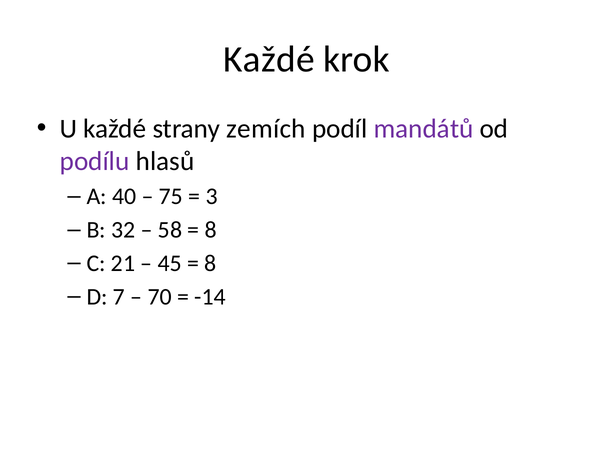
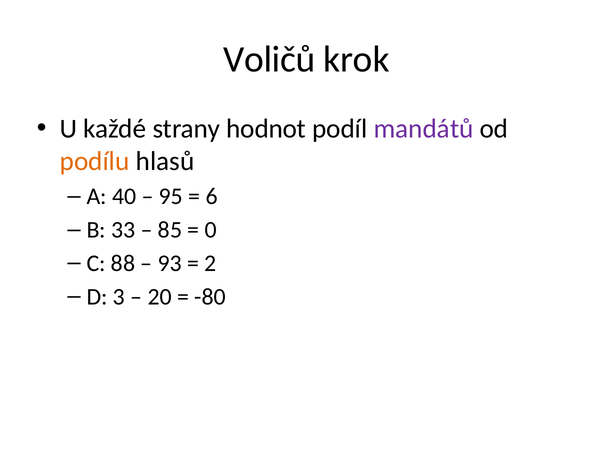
Každé at (269, 59): Každé -> Voličů
zemích: zemích -> hodnot
podílu colour: purple -> orange
75: 75 -> 95
3: 3 -> 6
32: 32 -> 33
58: 58 -> 85
8 at (211, 230): 8 -> 0
21: 21 -> 88
45: 45 -> 93
8 at (210, 263): 8 -> 2
7: 7 -> 3
70: 70 -> 20
-14: -14 -> -80
